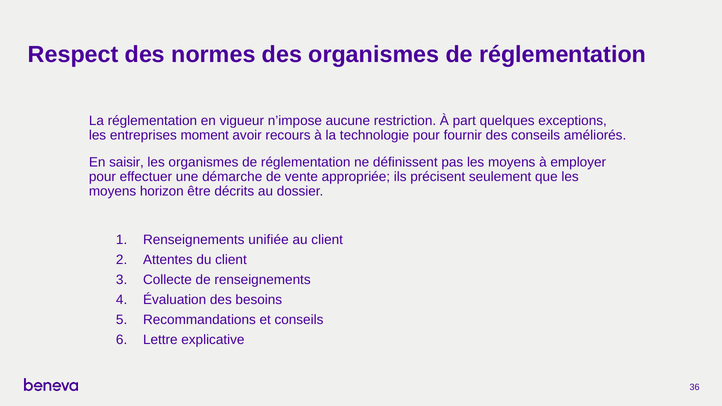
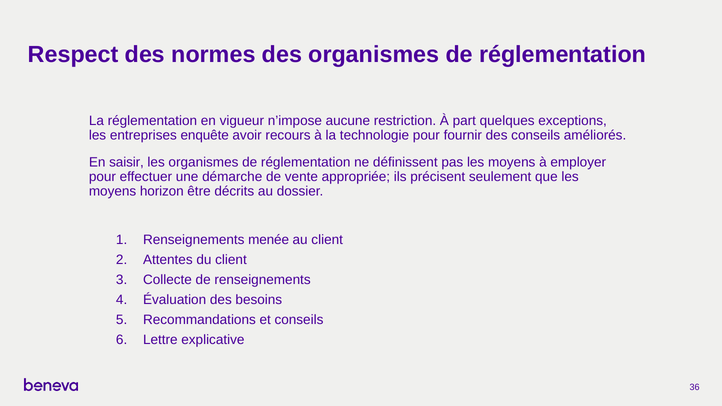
moment: moment -> enquête
unifiée: unifiée -> menée
